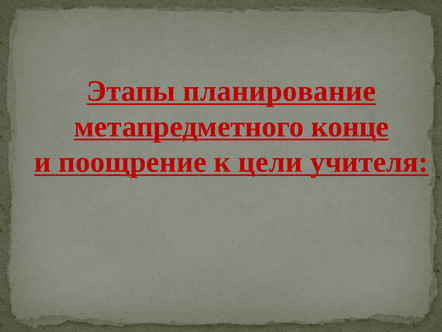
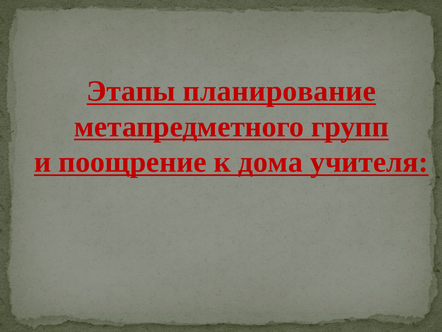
конце: конце -> групп
цели: цели -> дома
